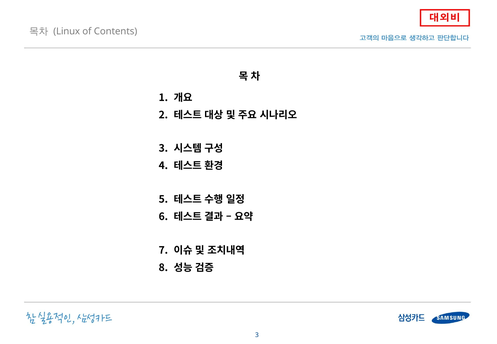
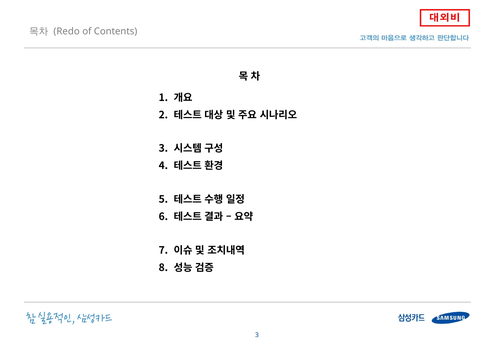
Linux: Linux -> Redo
